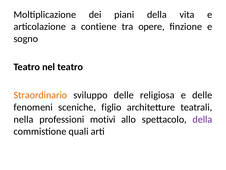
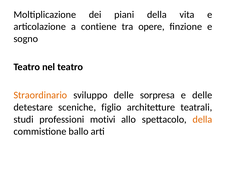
religiosa: religiosa -> sorpresa
fenomeni: fenomeni -> detestare
nella: nella -> studi
della at (202, 119) colour: purple -> orange
quali: quali -> ballo
